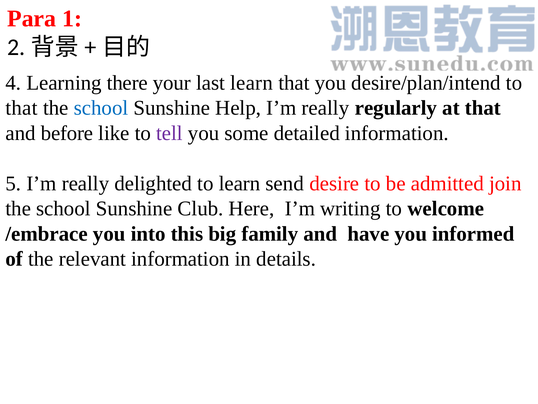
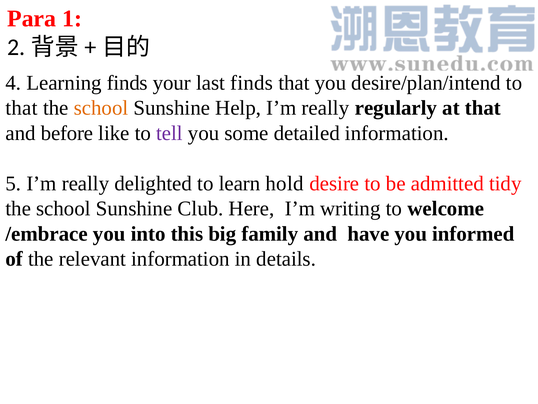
Learning there: there -> finds
last learn: learn -> finds
school at (101, 108) colour: blue -> orange
send: send -> hold
join: join -> tidy
